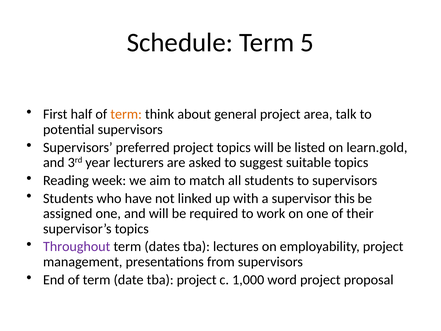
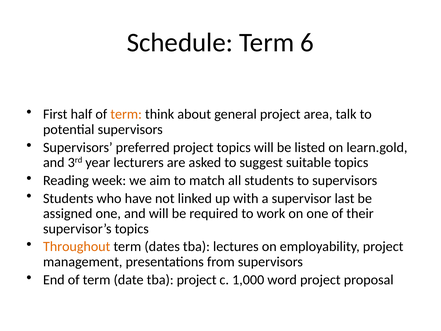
5: 5 -> 6
this: this -> last
Throughout colour: purple -> orange
